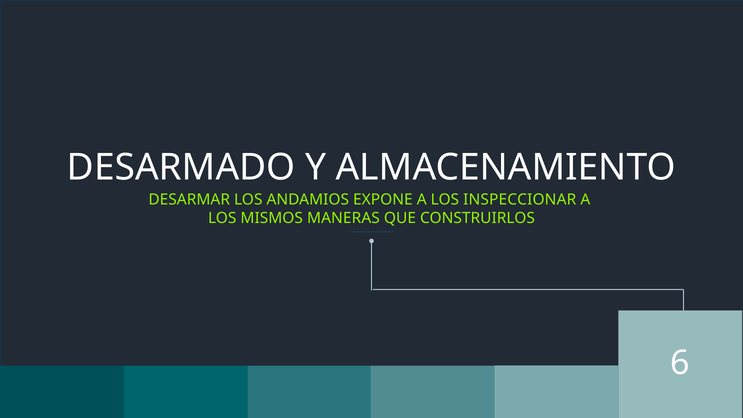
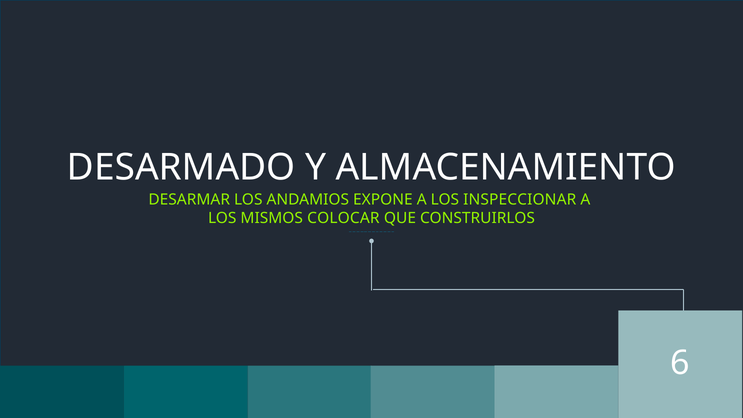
MANERAS: MANERAS -> COLOCAR
